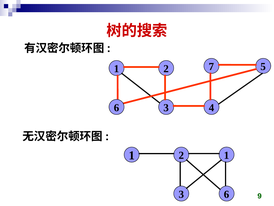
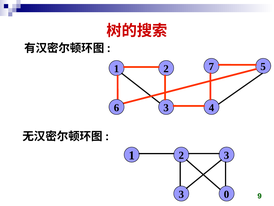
2 1: 1 -> 3
6 at (227, 194): 6 -> 0
